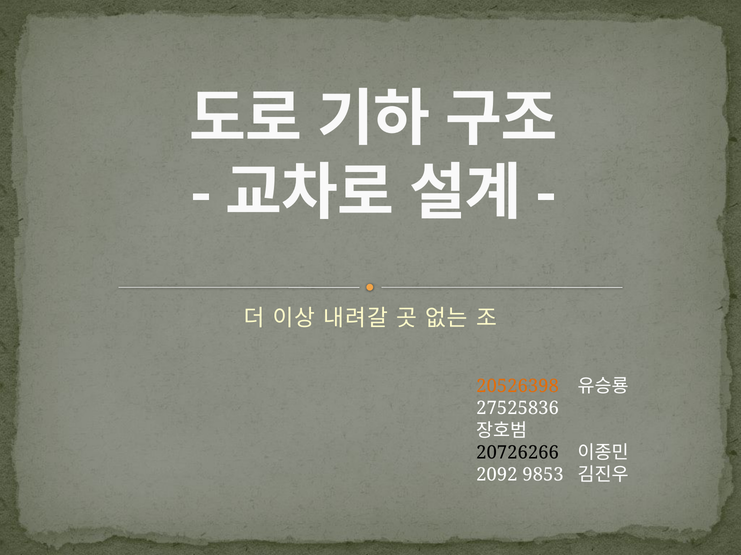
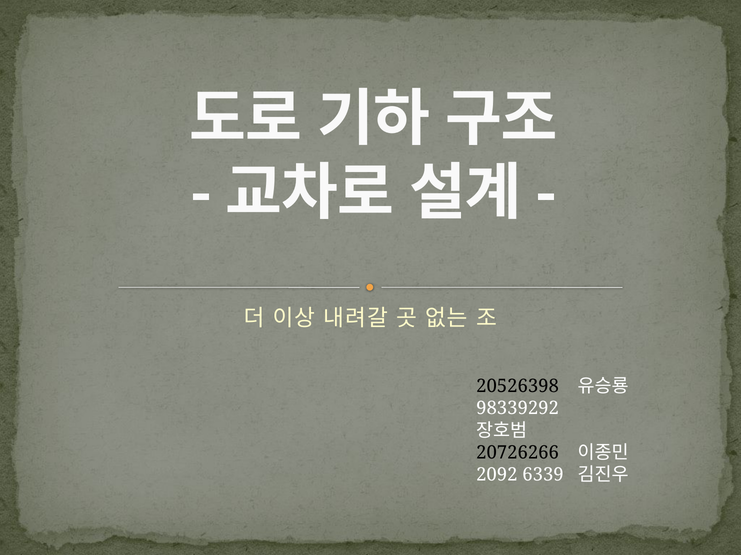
20526398 colour: orange -> black
27525836: 27525836 -> 98339292
9853: 9853 -> 6339
